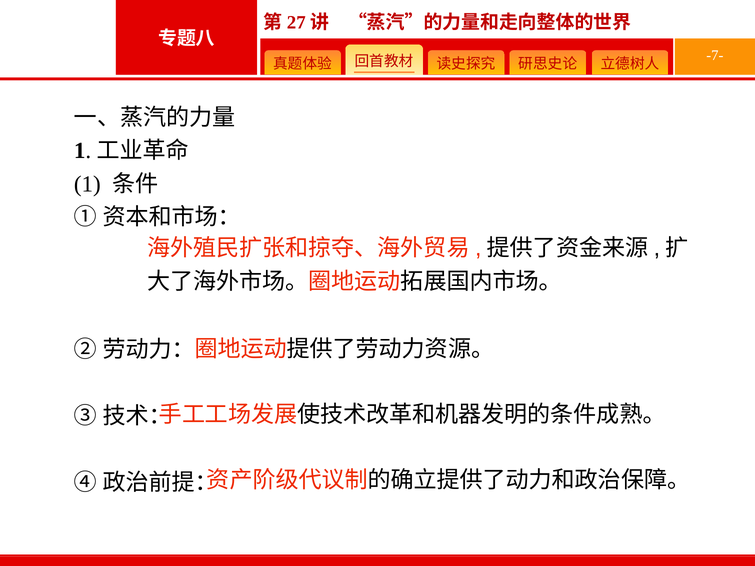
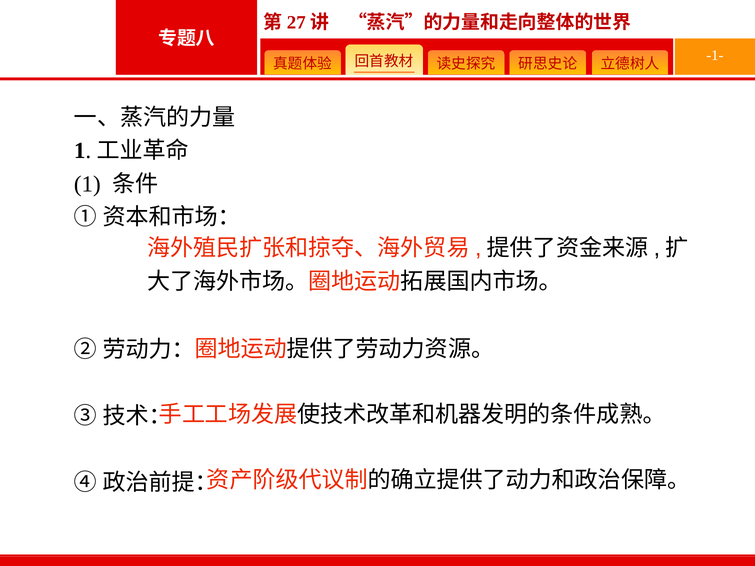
-7-: -7- -> -1-
